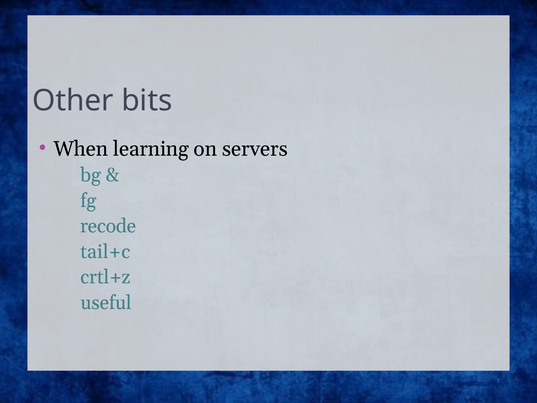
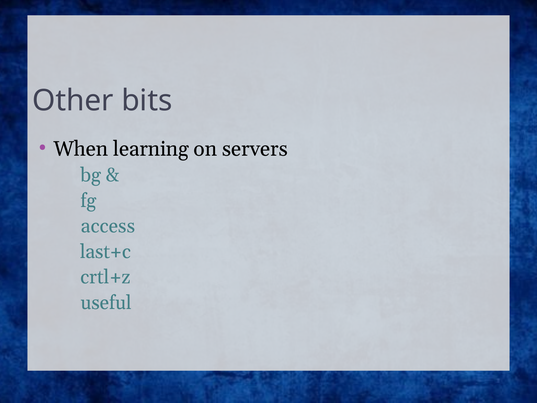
recode: recode -> access
tail+c: tail+c -> last+c
